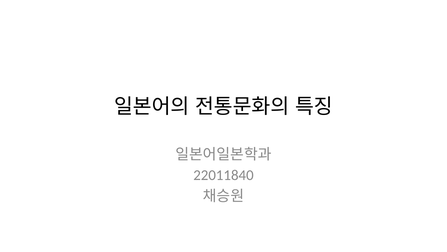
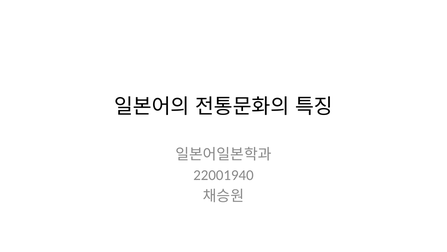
22011840: 22011840 -> 22001940
